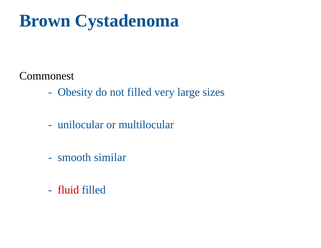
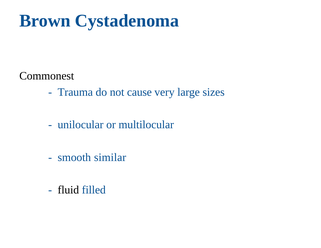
Obesity: Obesity -> Trauma
not filled: filled -> cause
fluid colour: red -> black
